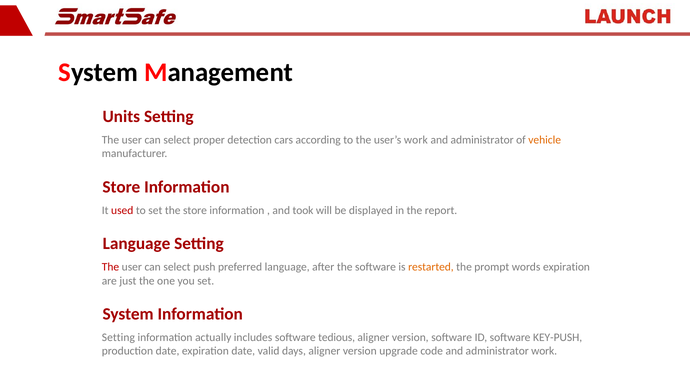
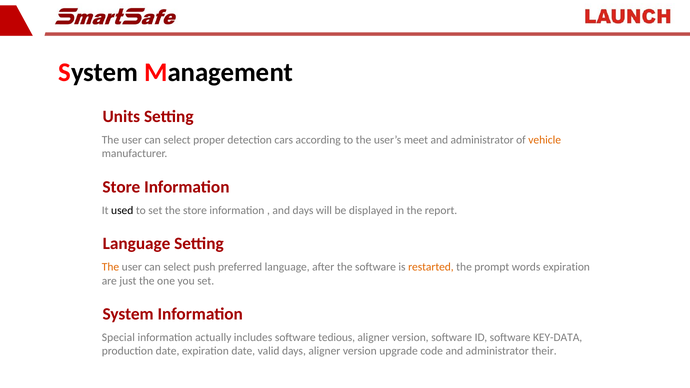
user’s work: work -> meet
used colour: red -> black
and took: took -> days
The at (110, 267) colour: red -> orange
Setting at (118, 337): Setting -> Special
KEY-PUSH: KEY-PUSH -> KEY-DATA
administrator work: work -> their
